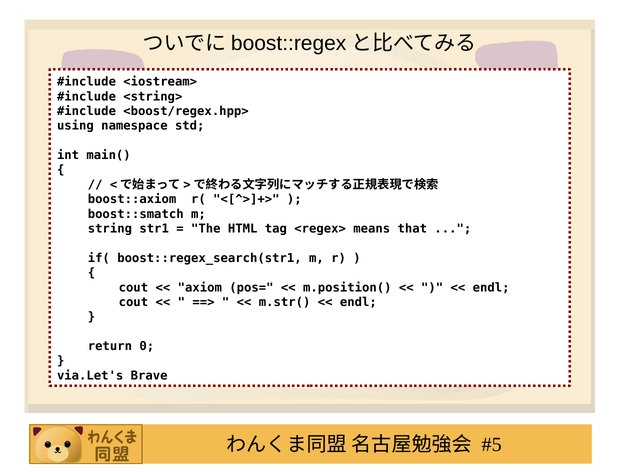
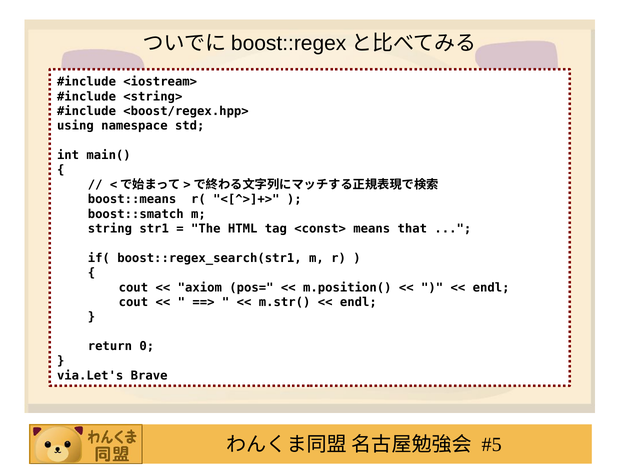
boost::axiom: boost::axiom -> boost::means
<regex>: <regex> -> <const>
